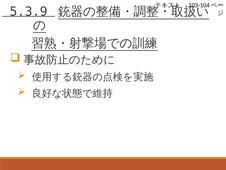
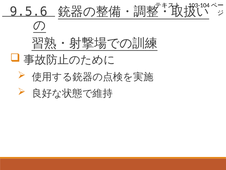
5.3.9: 5.3.9 -> 9.5.6
